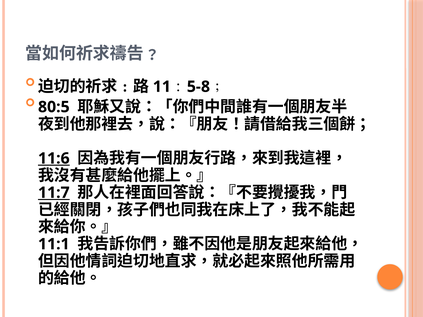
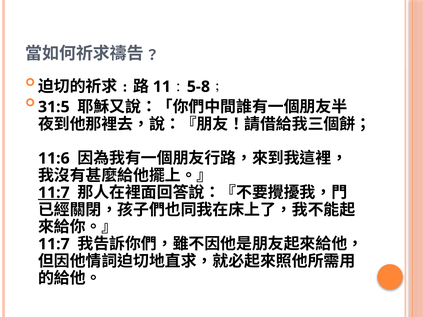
80:5: 80:5 -> 31:5
11:6 underline: present -> none
11:1 at (54, 244): 11:1 -> 11:7
